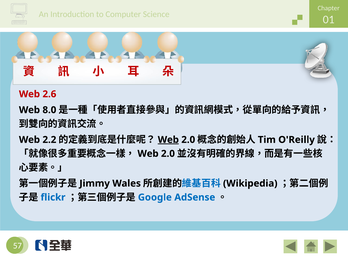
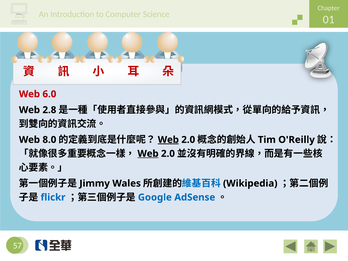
2.6: 2.6 -> 6.0
8.0: 8.0 -> 2.8
2.2: 2.2 -> 8.0
Web at (148, 154) underline: none -> present
